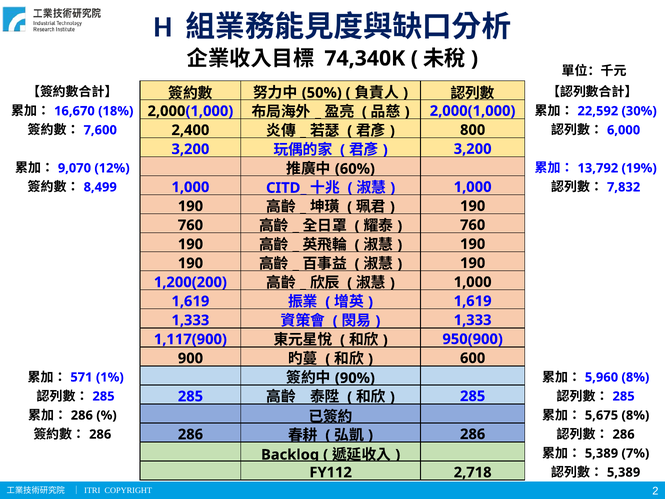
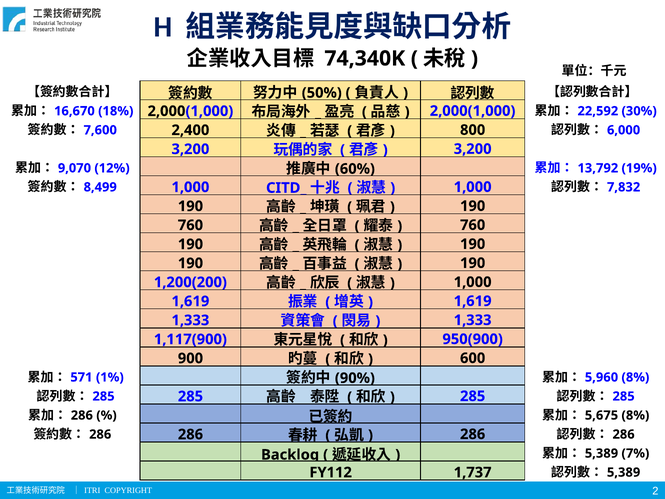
2,718: 2,718 -> 1,737
